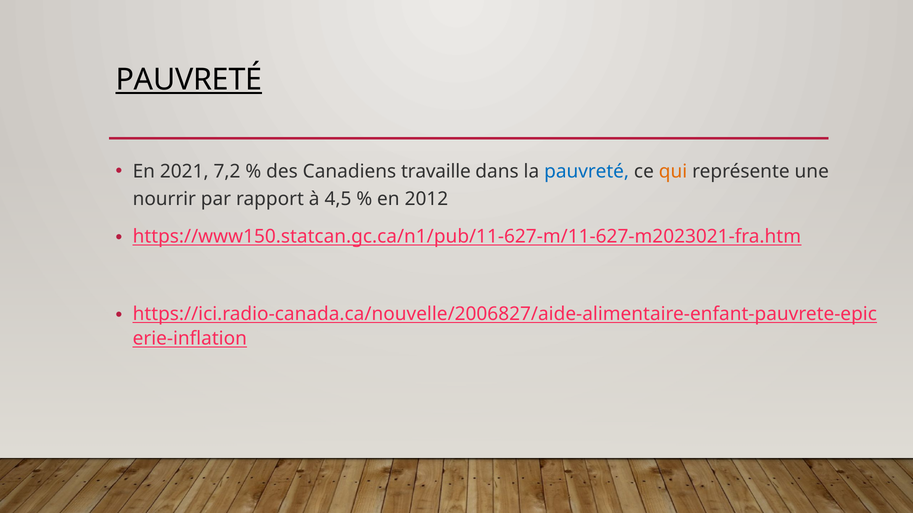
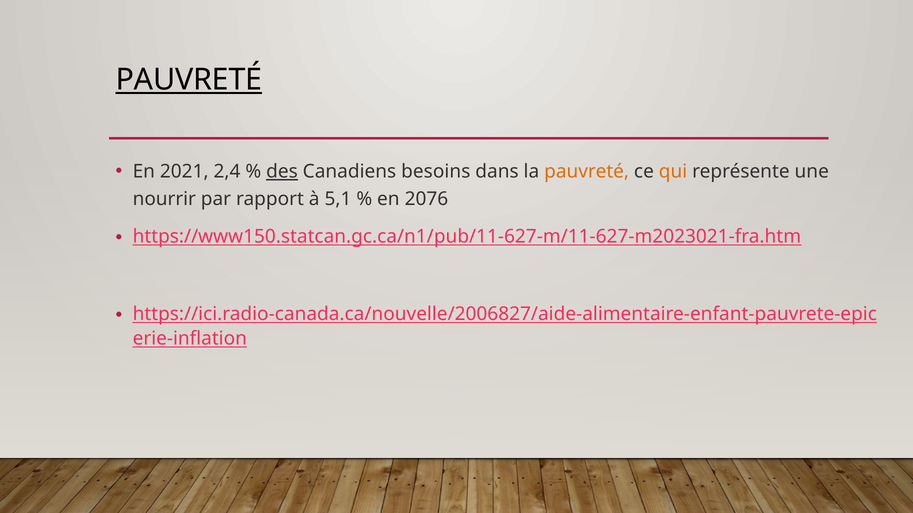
7,2: 7,2 -> 2,4
des underline: none -> present
travaille: travaille -> besoins
pauvreté at (587, 172) colour: blue -> orange
4,5: 4,5 -> 5,1
2012: 2012 -> 2076
